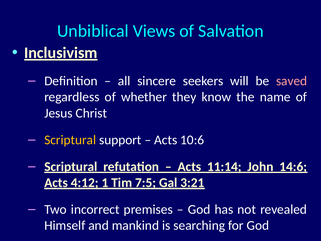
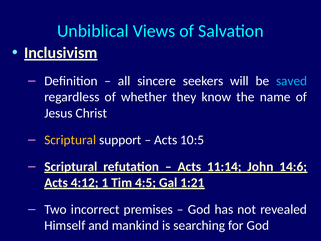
saved colour: pink -> light blue
10:6: 10:6 -> 10:5
7:5: 7:5 -> 4:5
3:21: 3:21 -> 1:21
